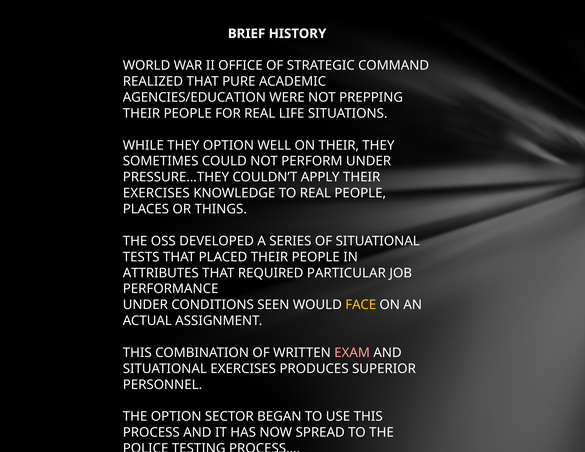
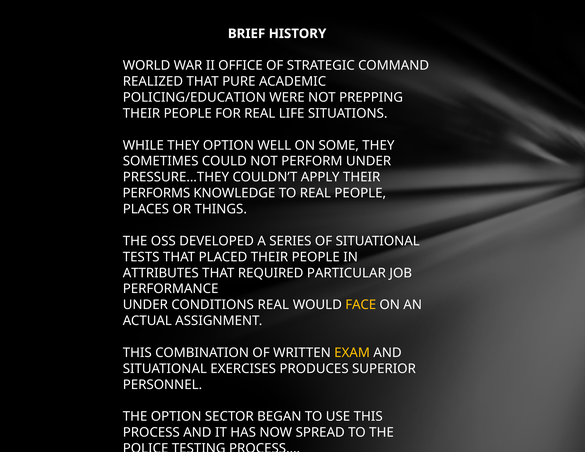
AGENCIES/EDUCATION: AGENCIES/EDUCATION -> POLICING/EDUCATION
ON THEIR: THEIR -> SOME
EXERCISES at (156, 193): EXERCISES -> PERFORMS
CONDITIONS SEEN: SEEN -> REAL
EXAM colour: pink -> yellow
